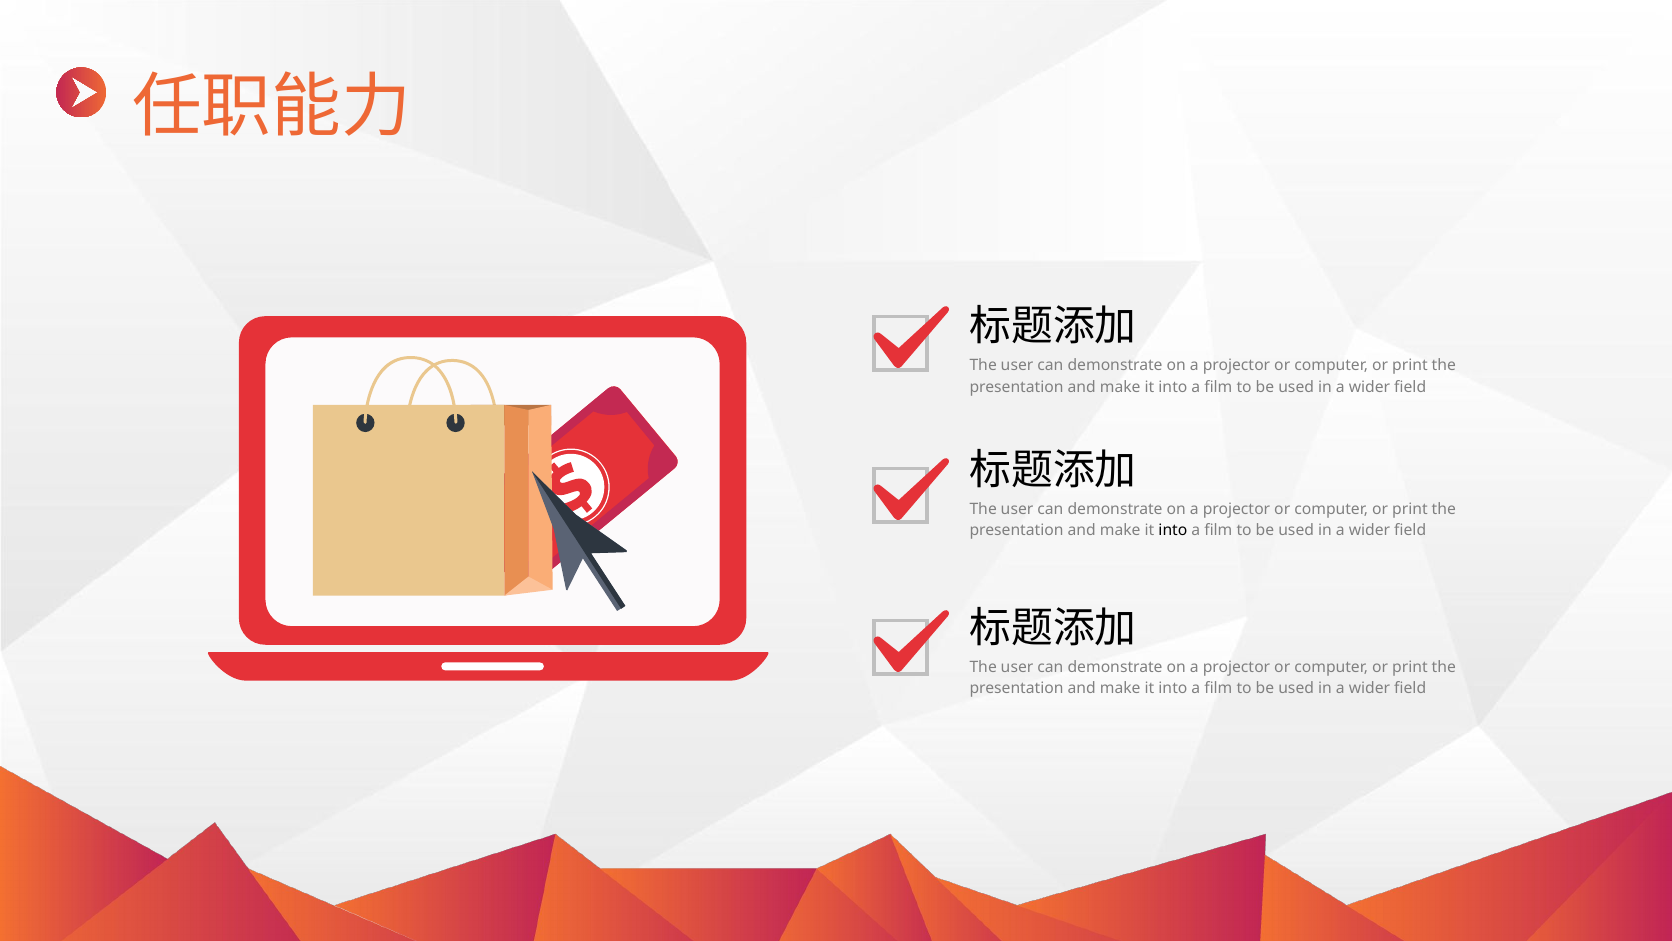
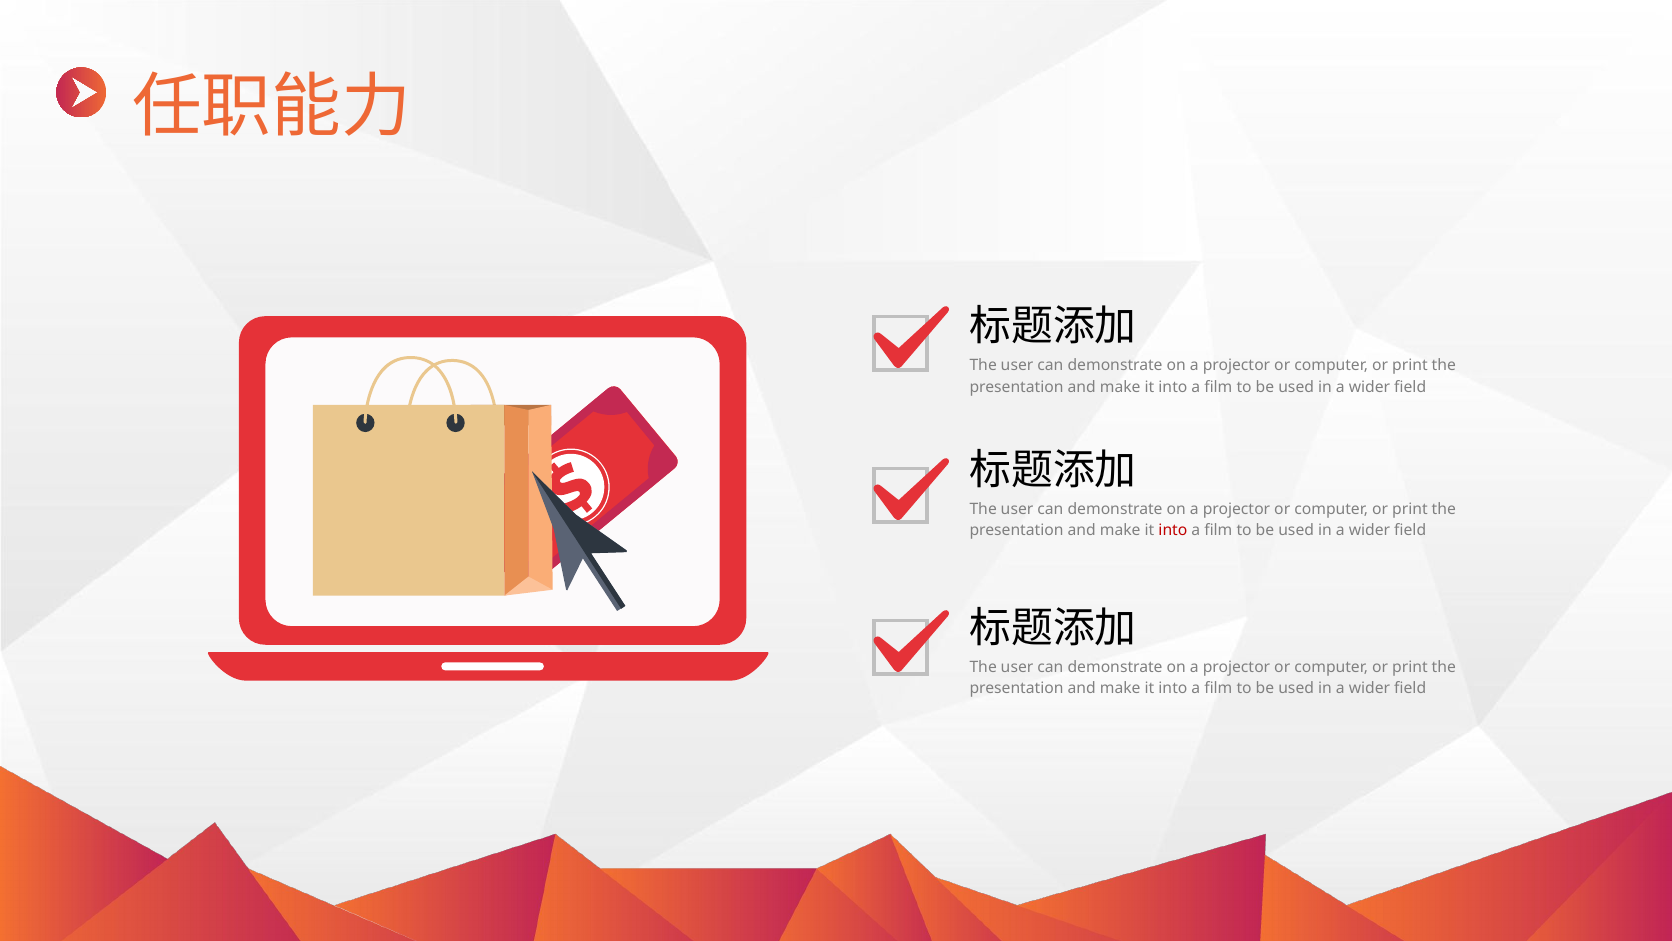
into at (1173, 531) colour: black -> red
